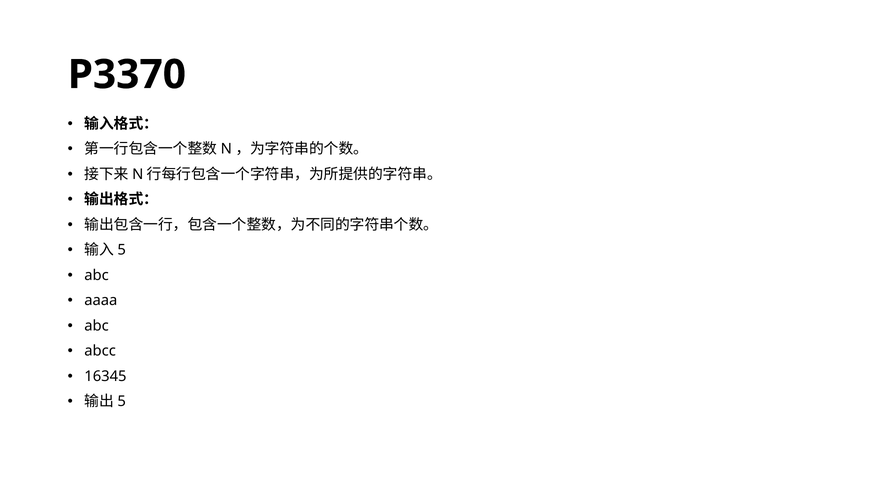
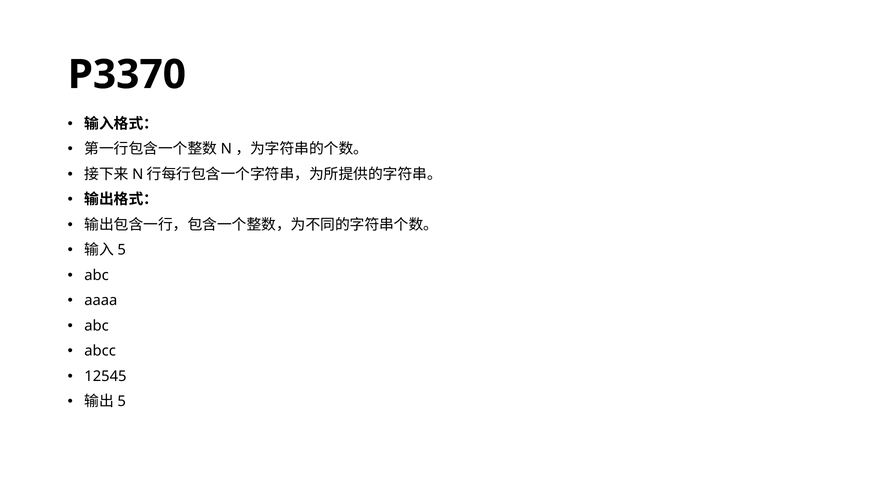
16345: 16345 -> 12545
